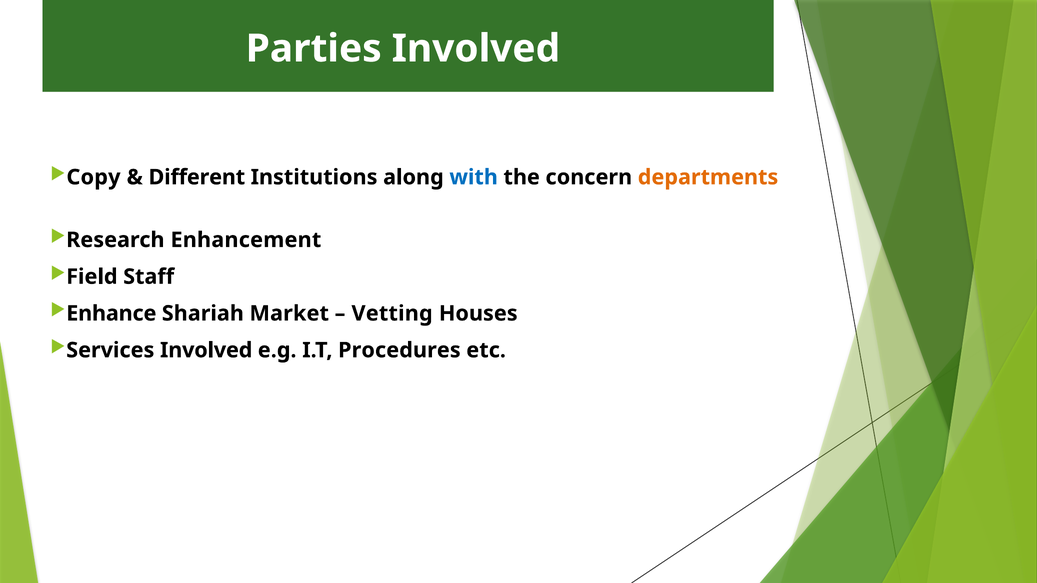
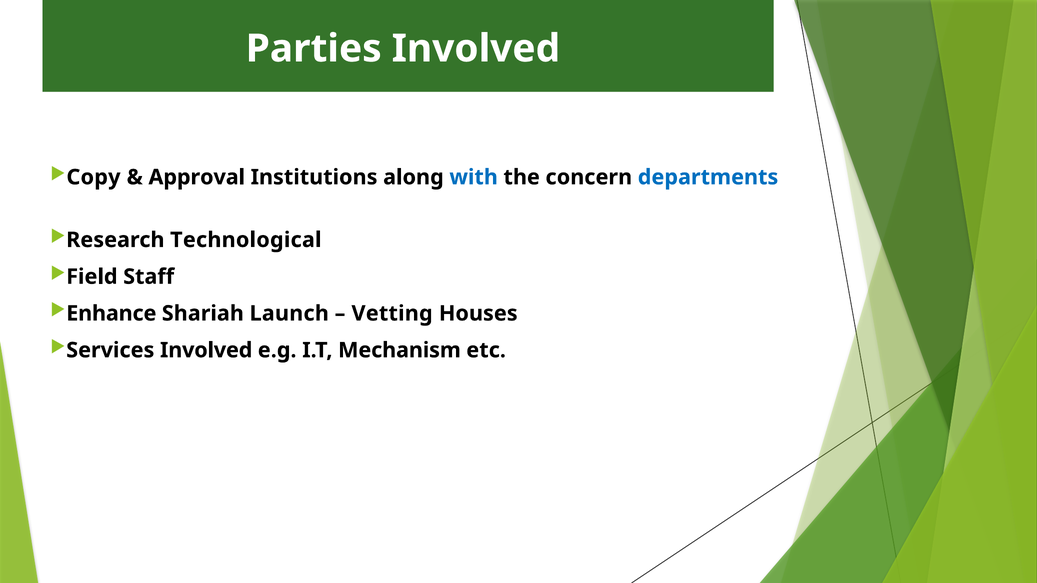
Different: Different -> Approval
departments colour: orange -> blue
Enhancement: Enhancement -> Technological
Market: Market -> Launch
Procedures: Procedures -> Mechanism
